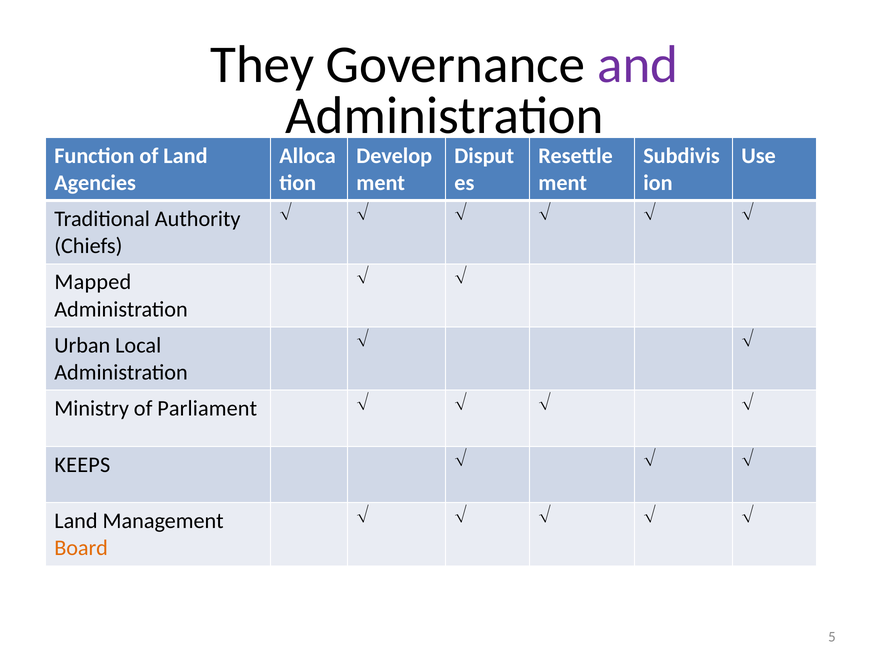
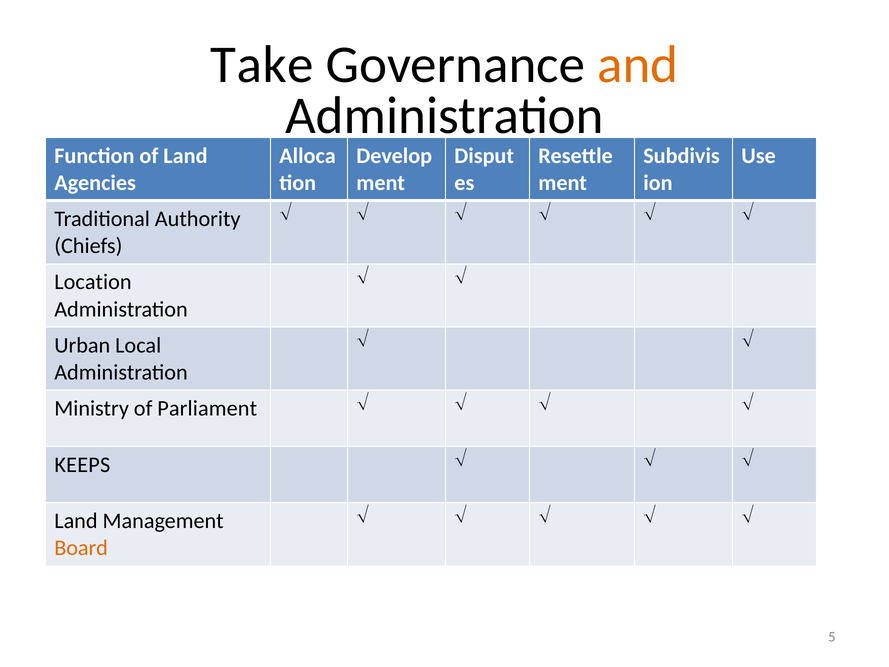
They: They -> Take
and colour: purple -> orange
Mapped: Mapped -> Location
